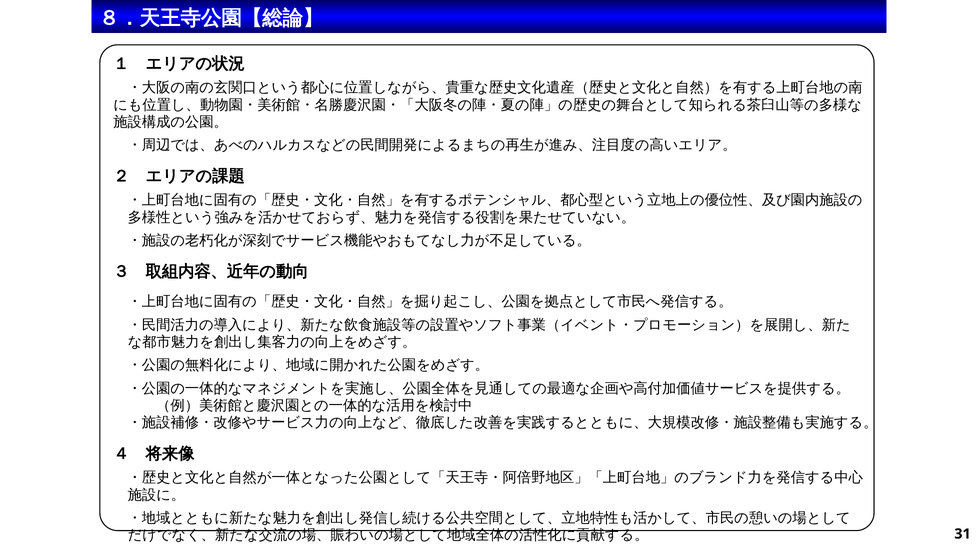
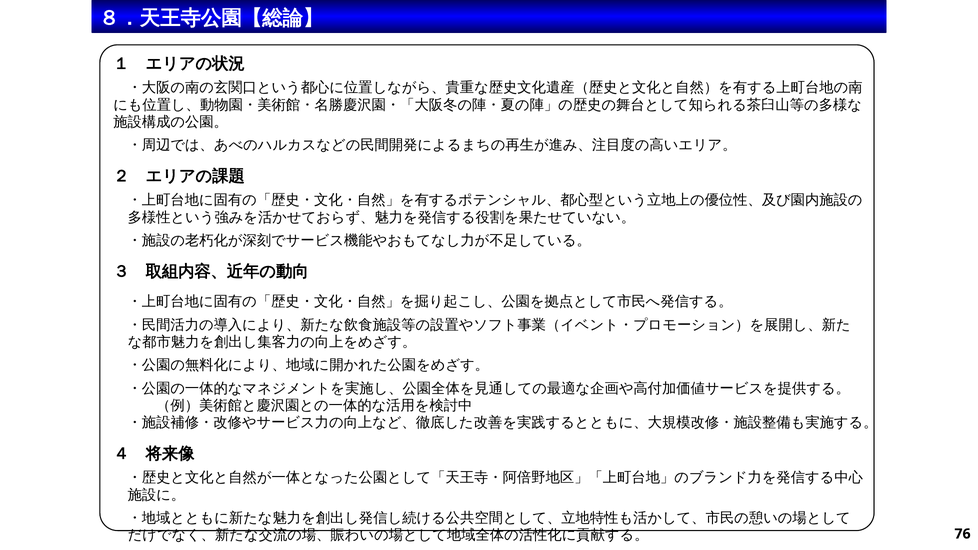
31: 31 -> 76
